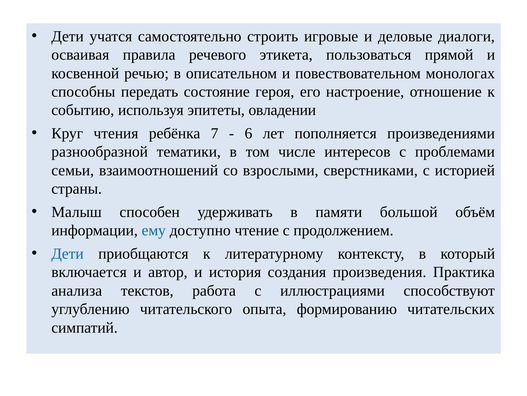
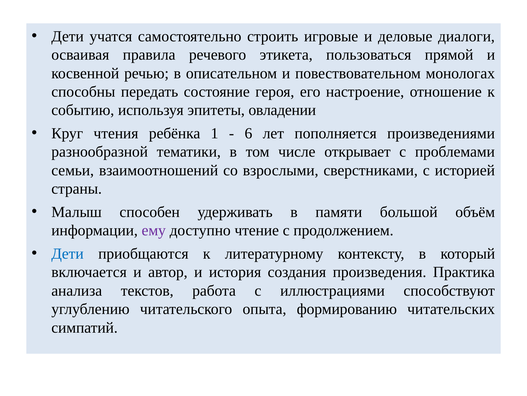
7: 7 -> 1
интересов: интересов -> открывает
ему colour: blue -> purple
